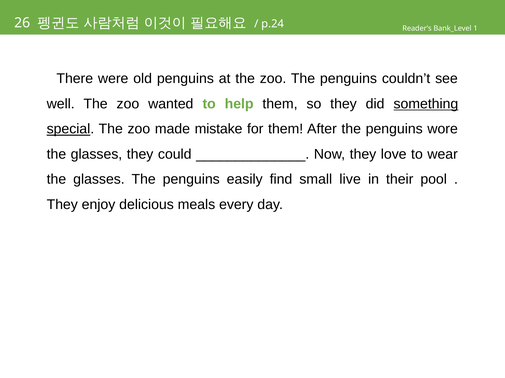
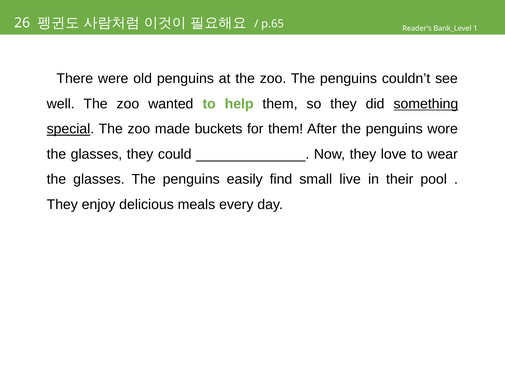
p.24: p.24 -> p.65
mistake: mistake -> buckets
